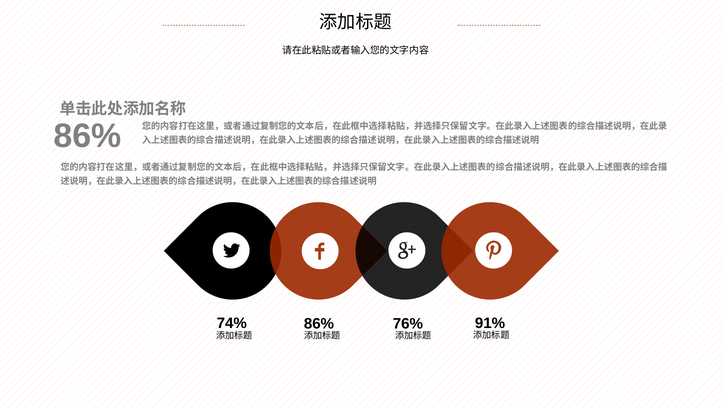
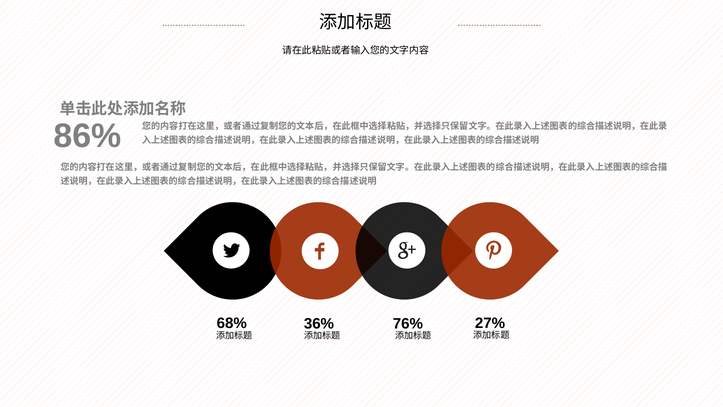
74%: 74% -> 68%
91%: 91% -> 27%
86% at (319, 323): 86% -> 36%
